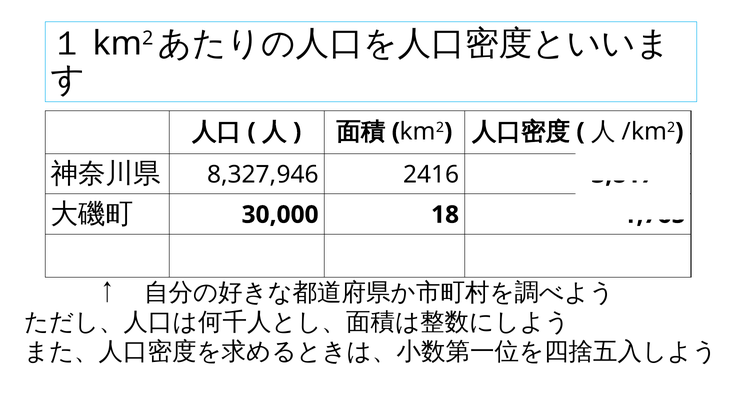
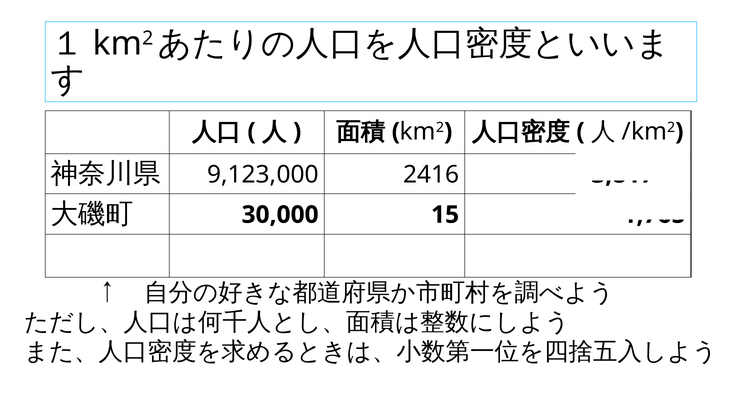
8,327,946: 8,327,946 -> 9,123,000
18: 18 -> 15
